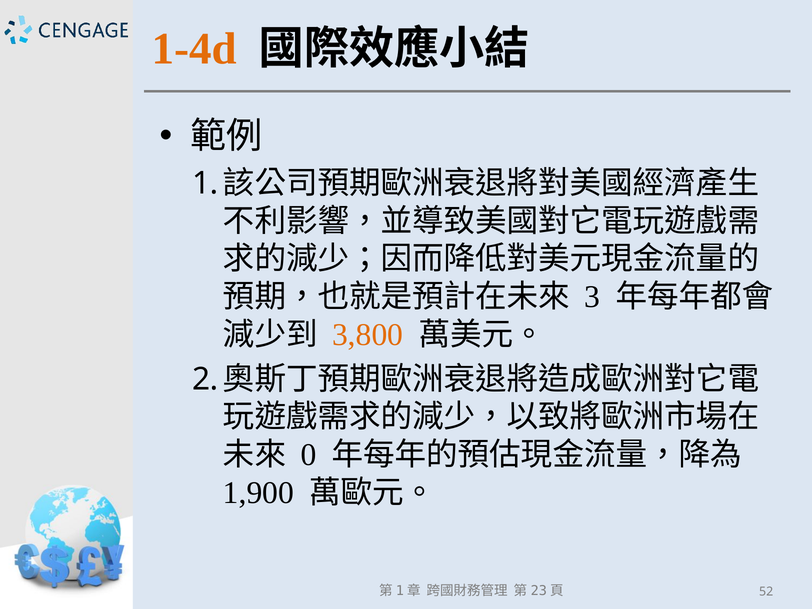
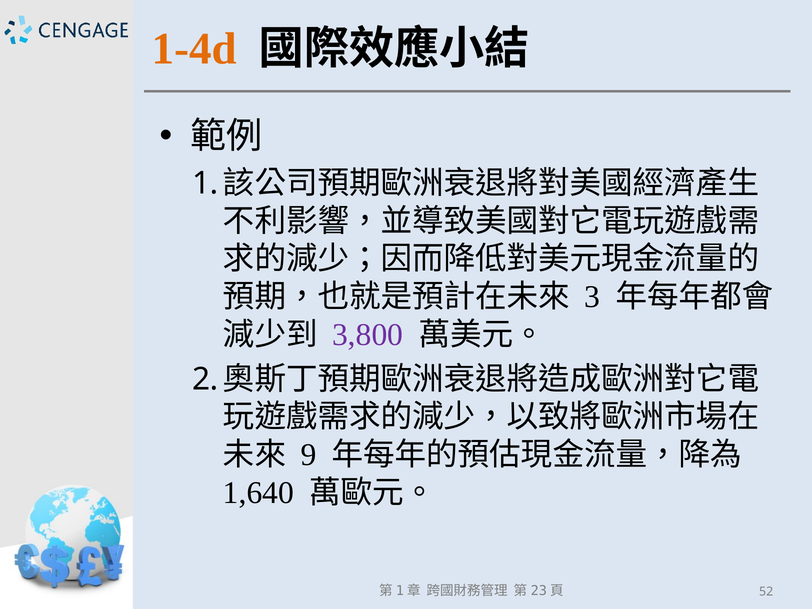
3,800 colour: orange -> purple
0: 0 -> 9
1,900: 1,900 -> 1,640
